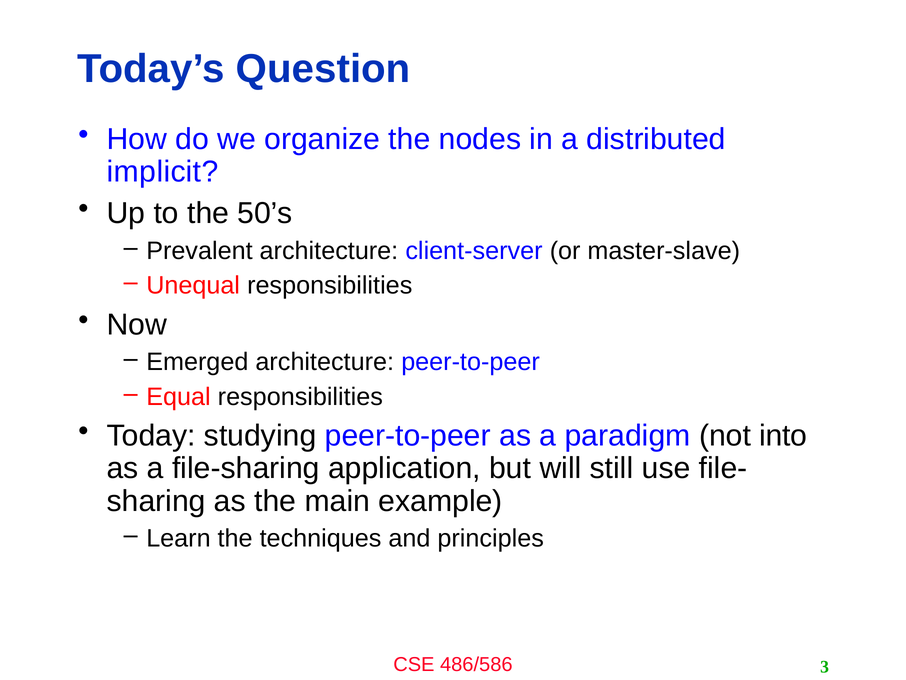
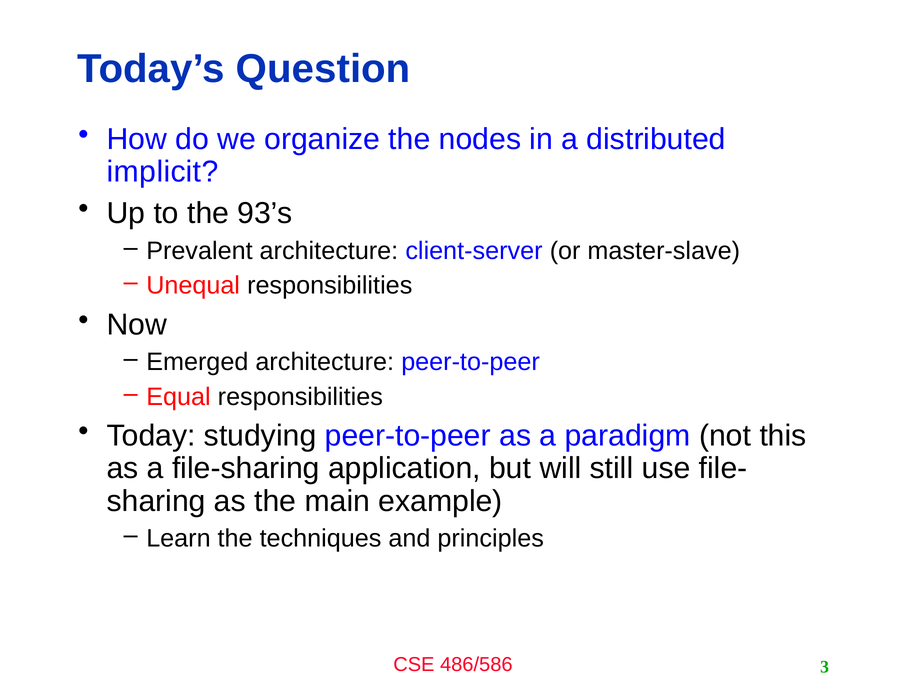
50’s: 50’s -> 93’s
into: into -> this
